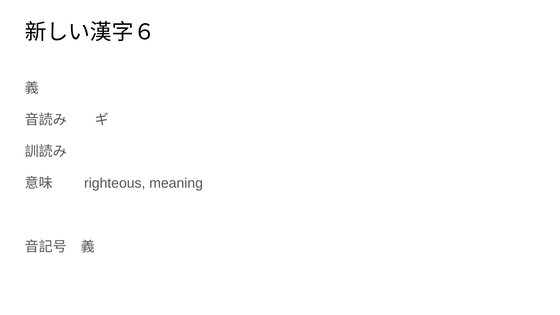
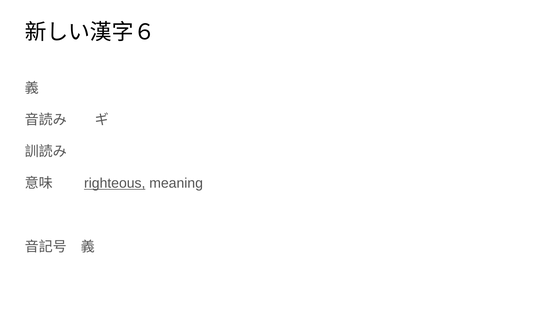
righteous underline: none -> present
